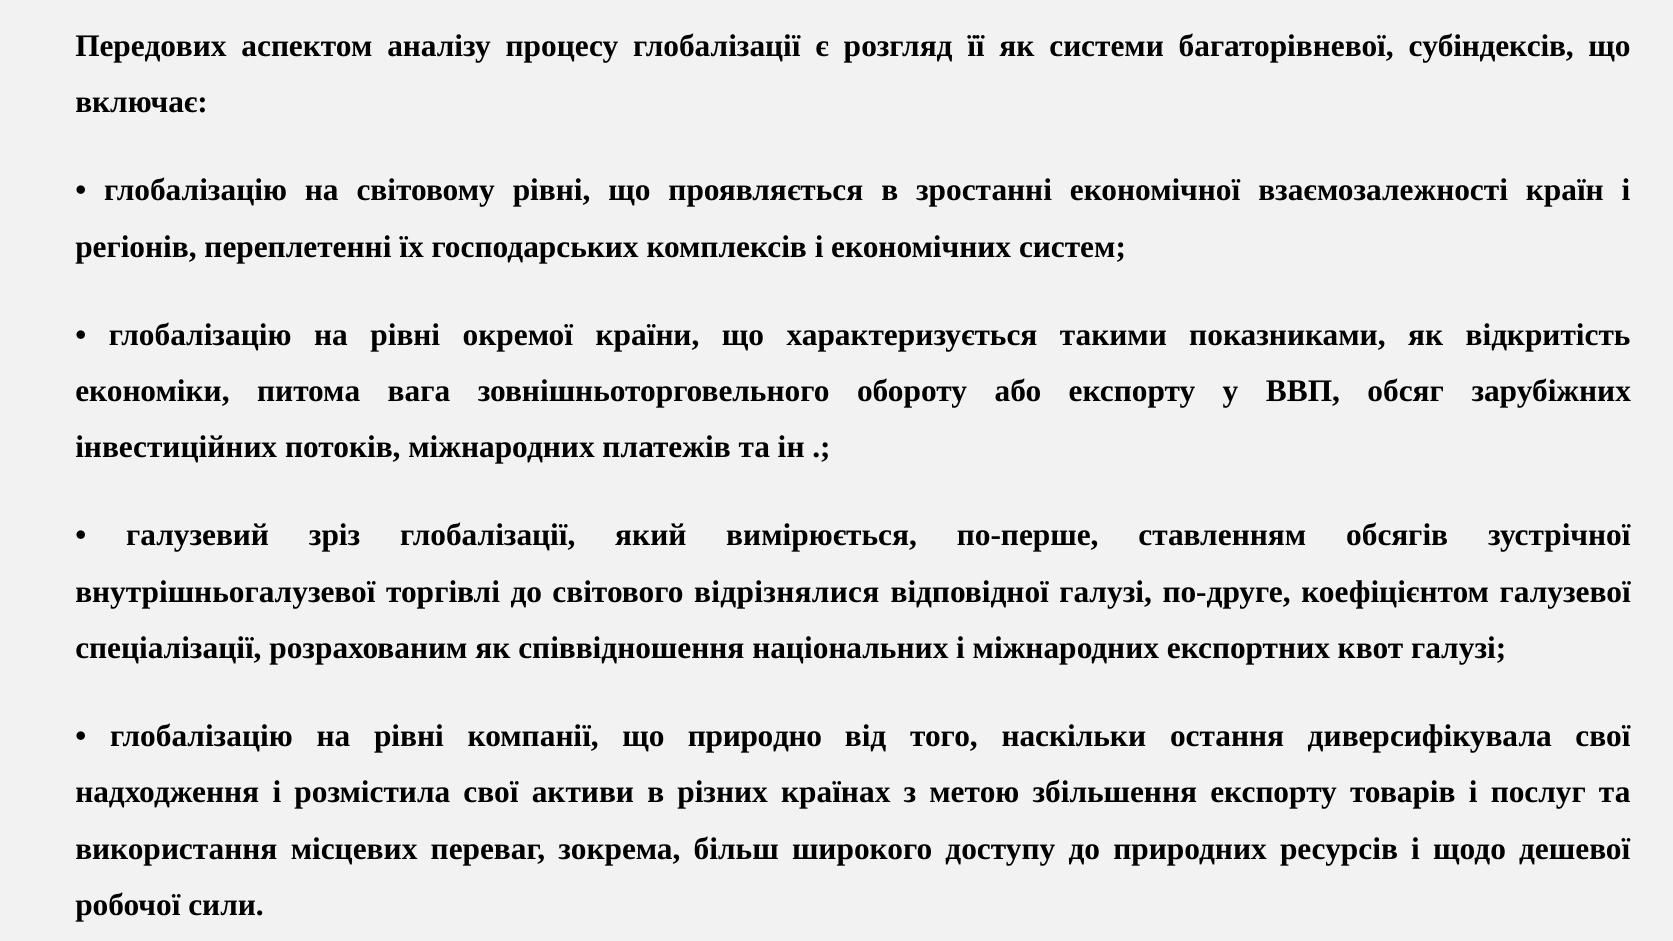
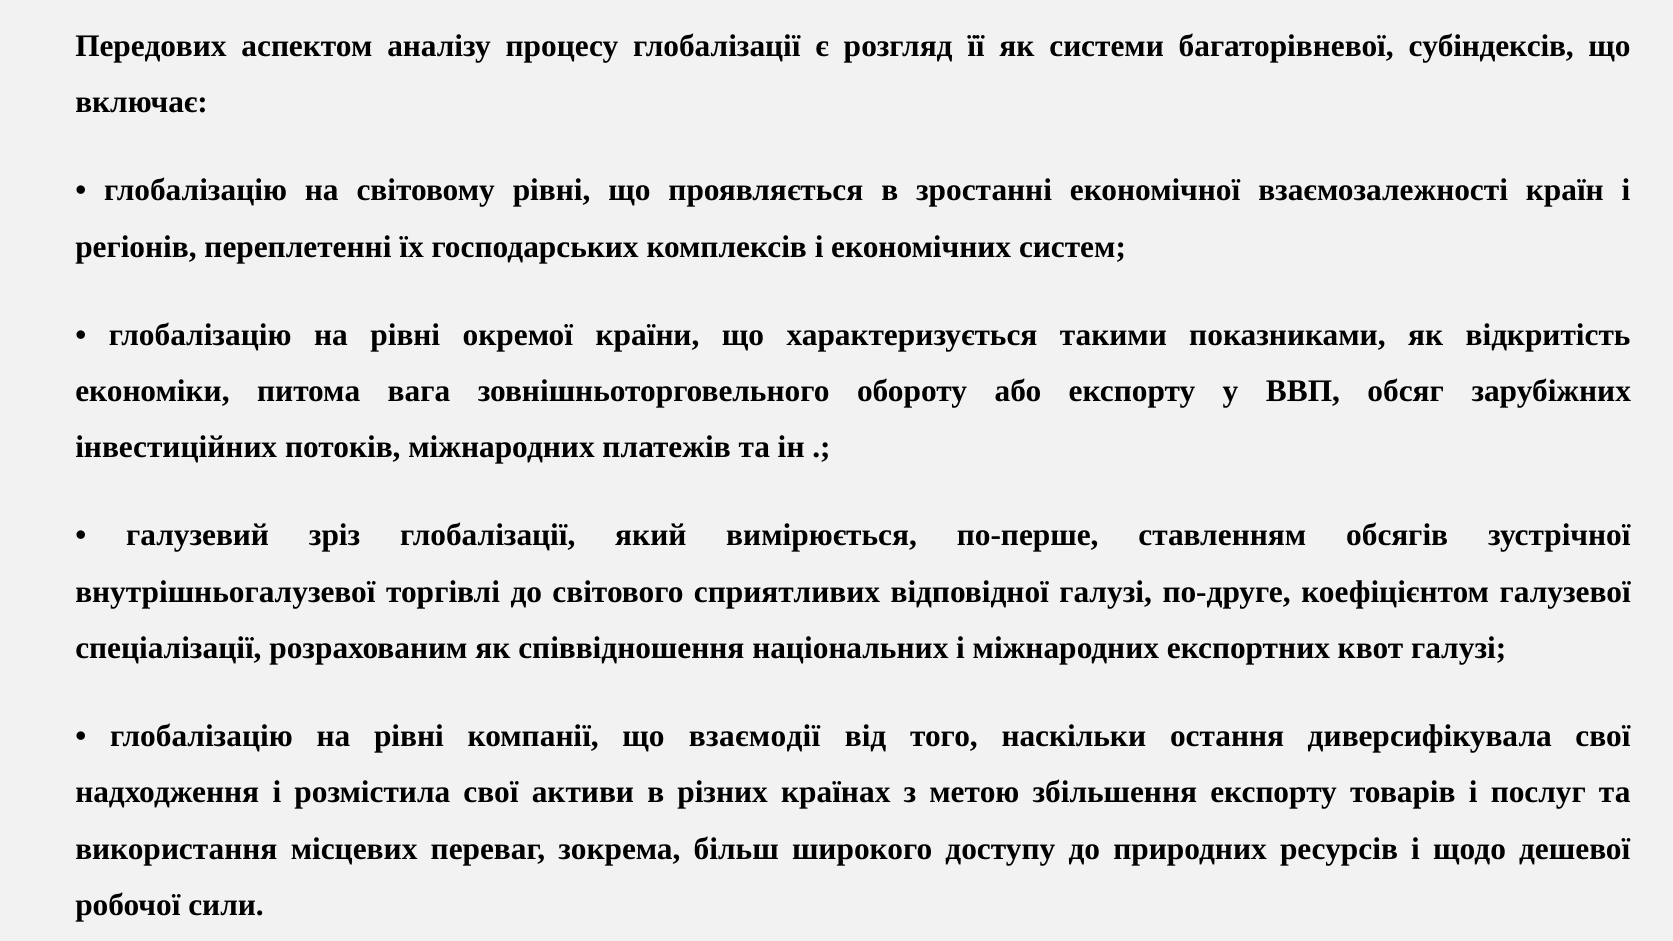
відрізнялися: відрізнялися -> сприятливих
природно: природно -> взаємодії
